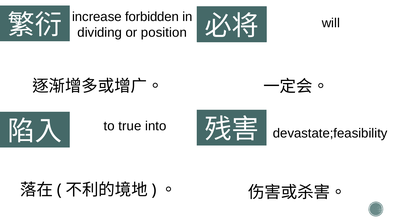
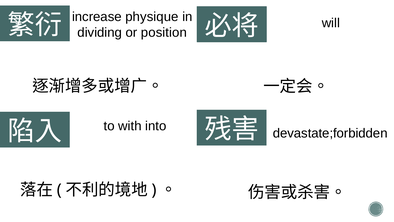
forbidden: forbidden -> physique
true: true -> with
devastate;feasibility: devastate;feasibility -> devastate;forbidden
